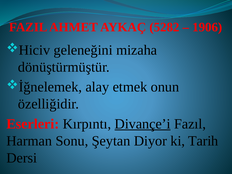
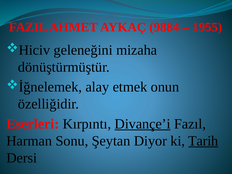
5282: 5282 -> 9884
1906: 1906 -> 1955
Tarih underline: none -> present
